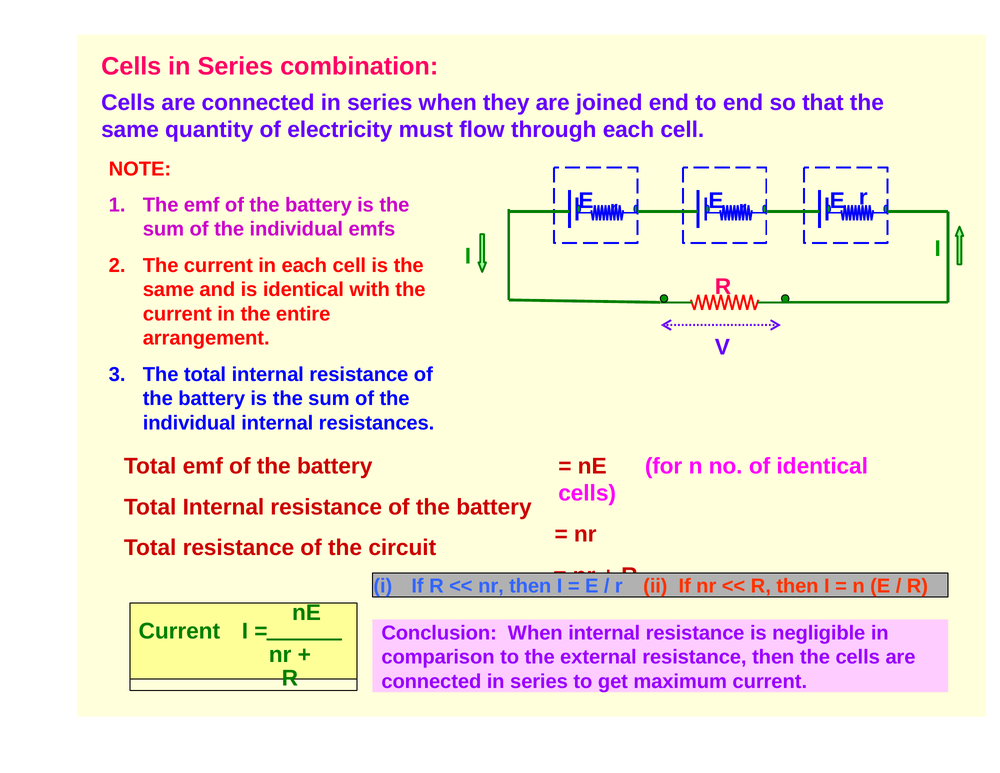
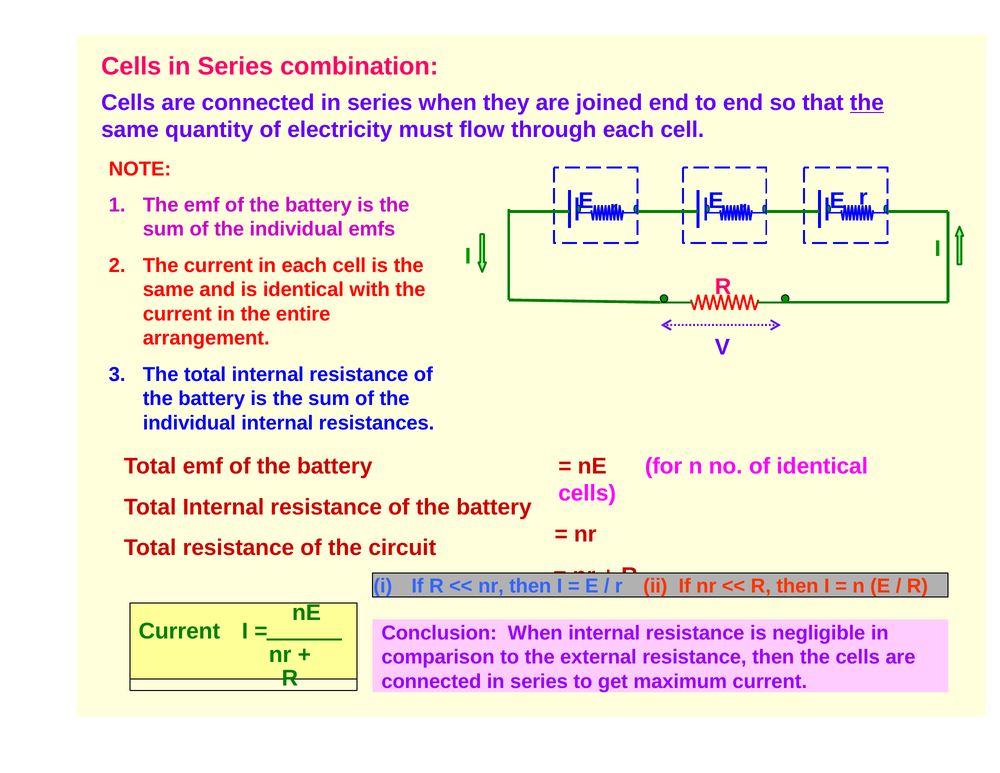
the at (867, 103) underline: none -> present
